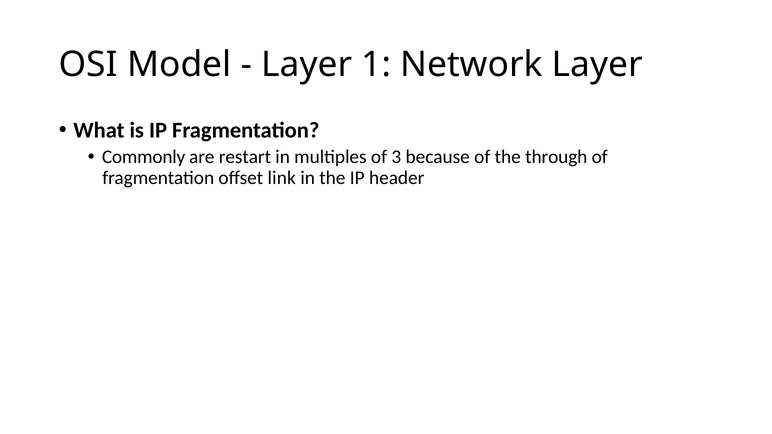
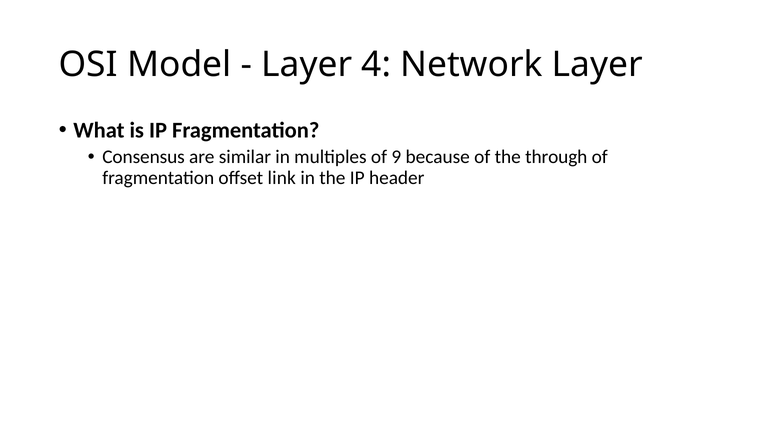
1: 1 -> 4
Commonly: Commonly -> Consensus
restart: restart -> similar
3: 3 -> 9
